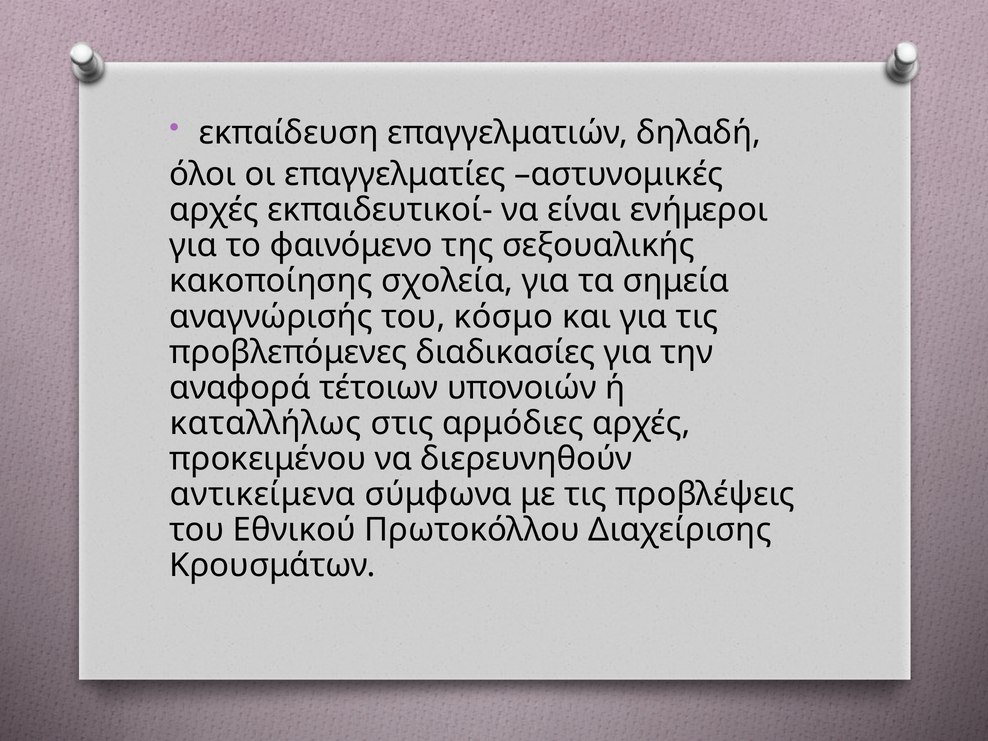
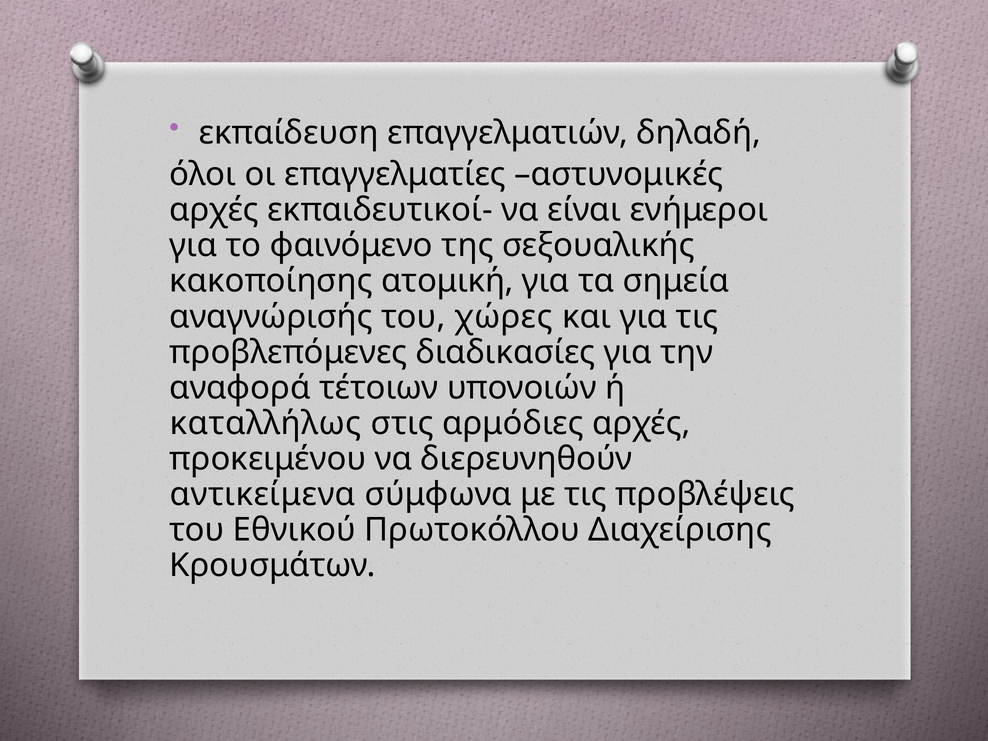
σχολεία: σχολεία -> ατομική
κόσμο: κόσμο -> χώρες
